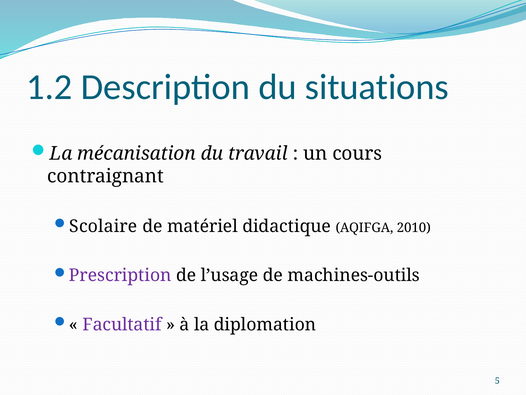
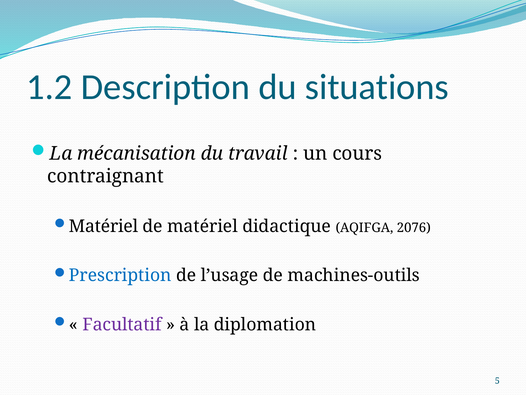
Scolaire at (103, 226): Scolaire -> Matériel
2010: 2010 -> 2076
Prescription colour: purple -> blue
